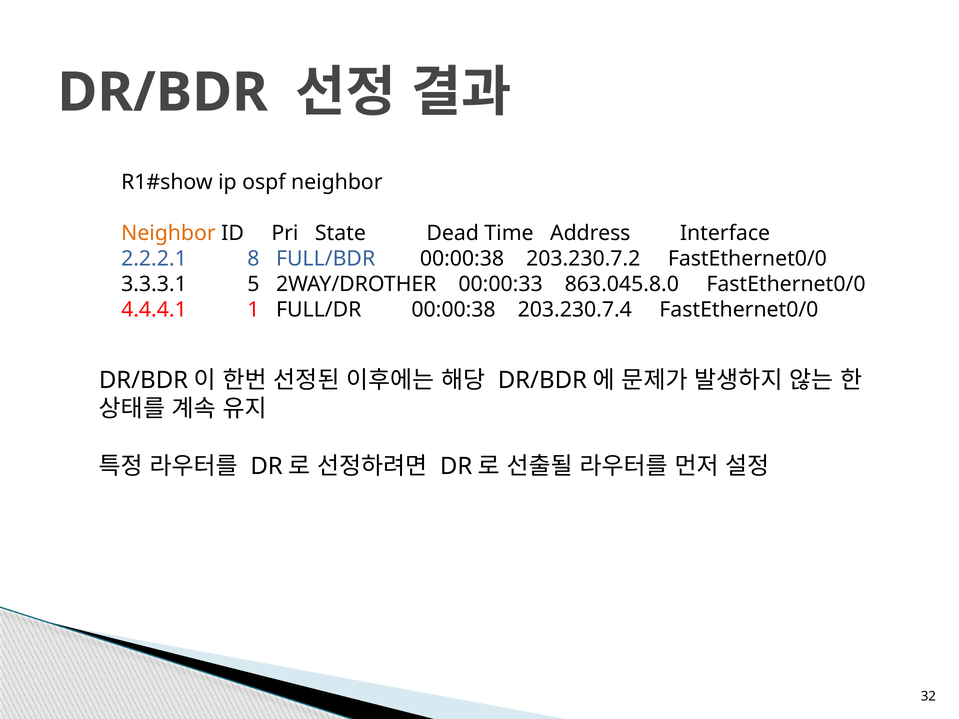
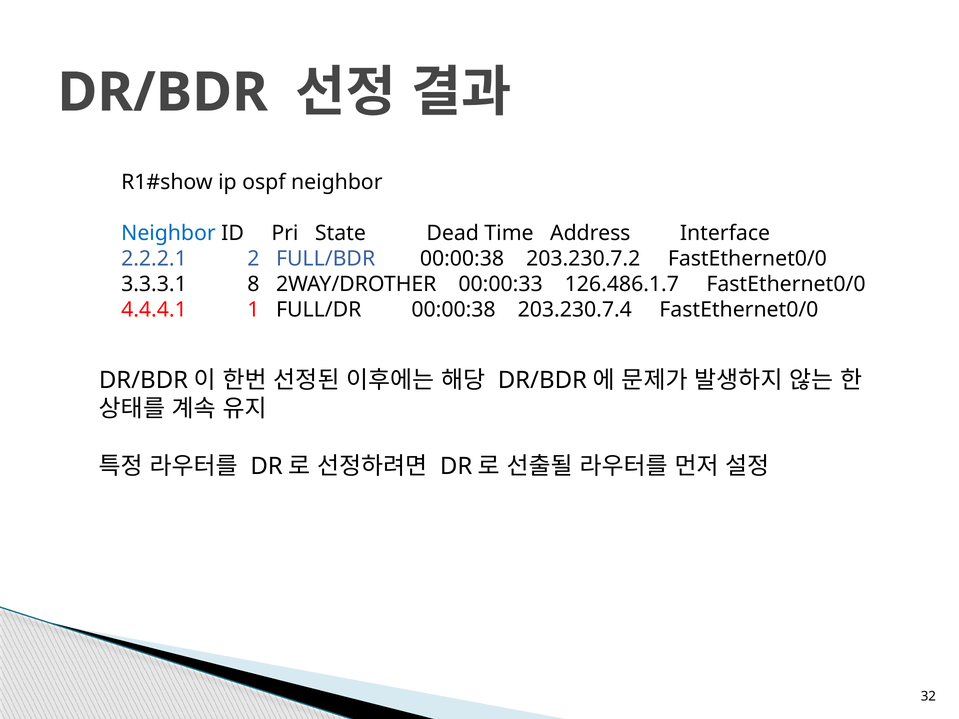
Neighbor at (168, 233) colour: orange -> blue
8: 8 -> 2
5: 5 -> 8
863.045.8.0: 863.045.8.0 -> 126.486.1.7
